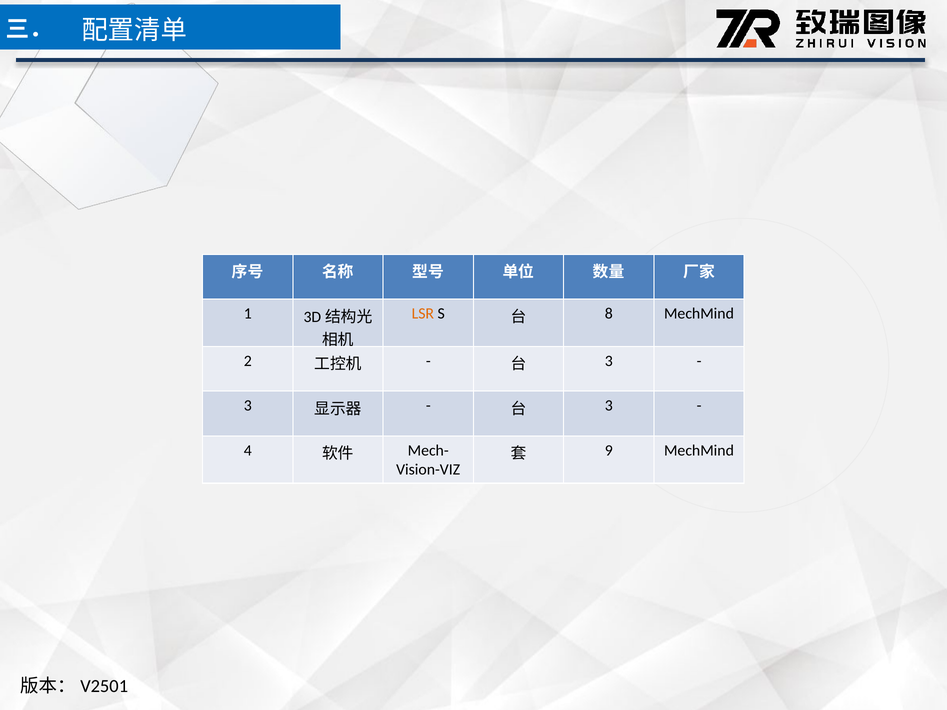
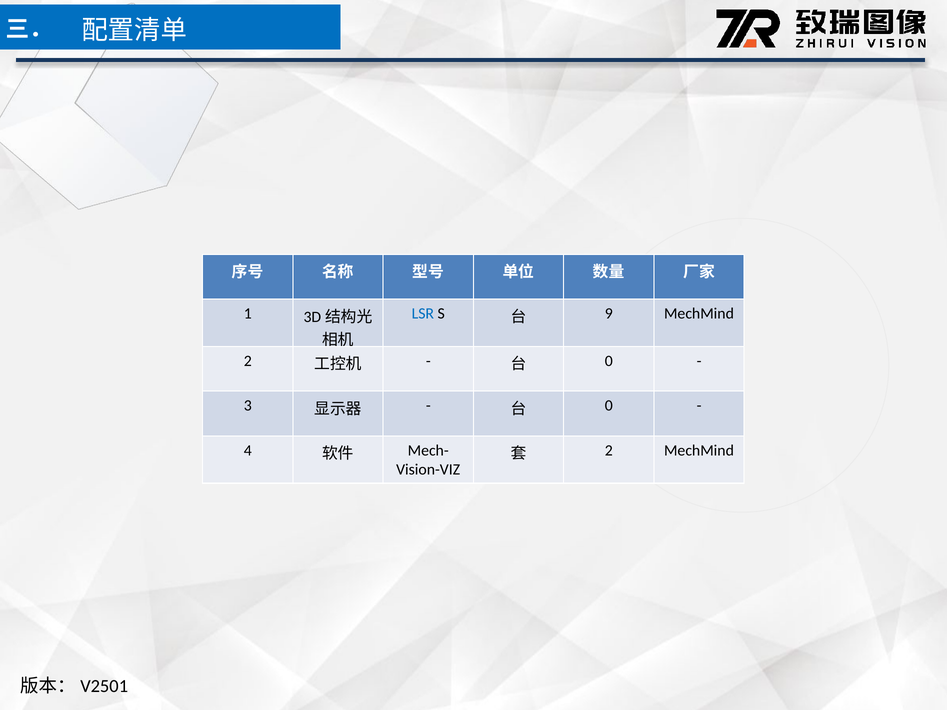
LSR colour: orange -> blue
8: 8 -> 9
3 at (609, 361): 3 -> 0
3 at (609, 406): 3 -> 0
9 at (609, 451): 9 -> 2
